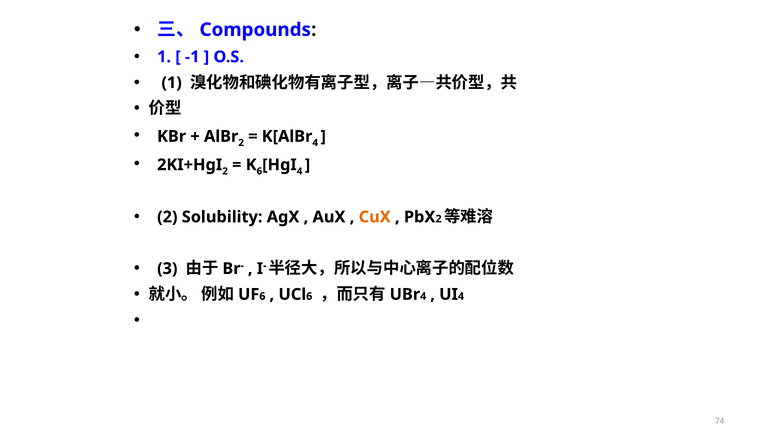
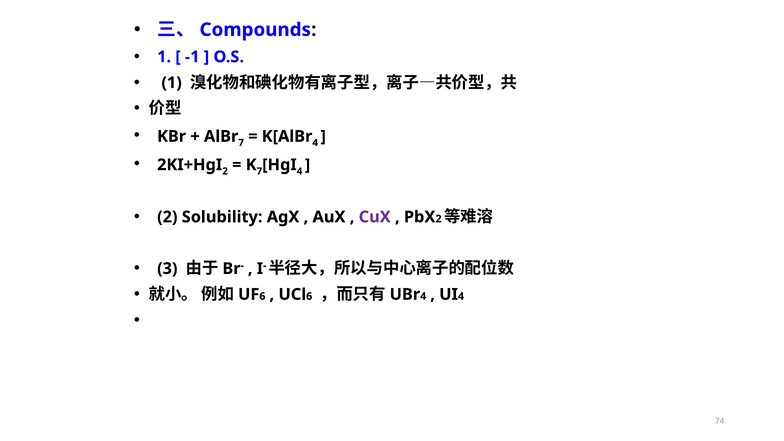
2 at (241, 143): 2 -> 7
6 at (259, 171): 6 -> 7
CuX colour: orange -> purple
